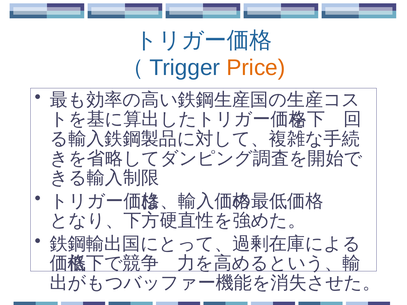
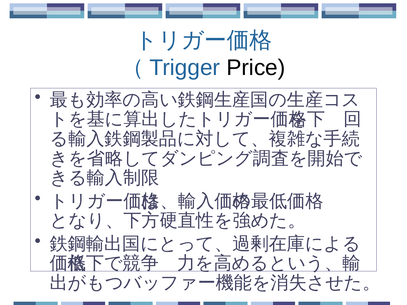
Price colour: orange -> black
